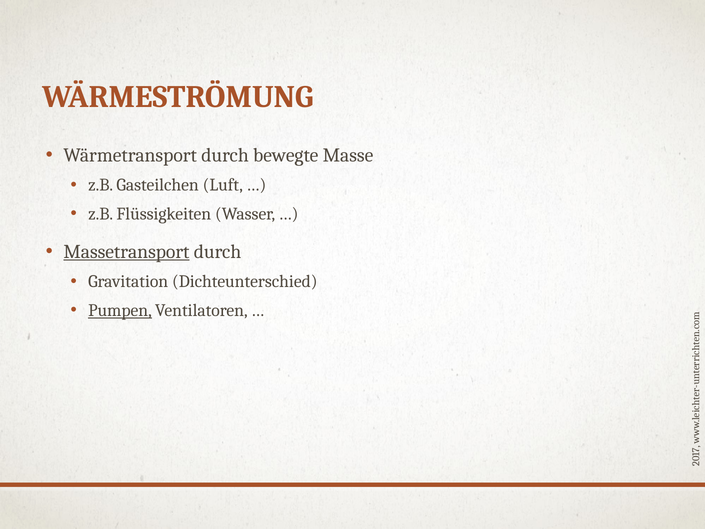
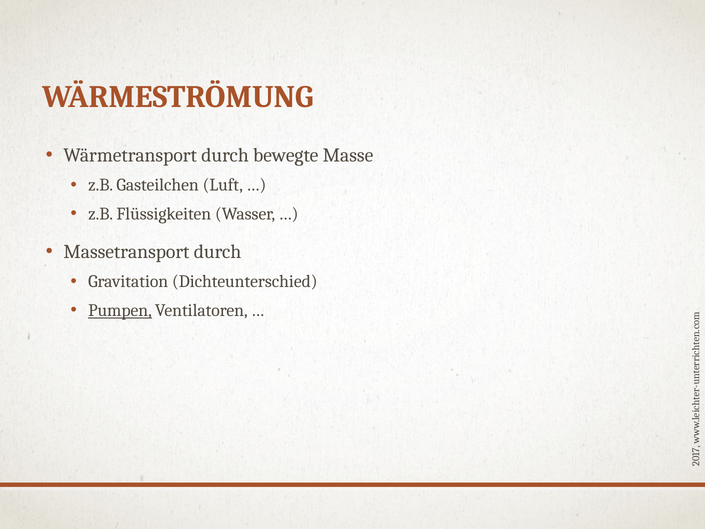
Massetransport underline: present -> none
